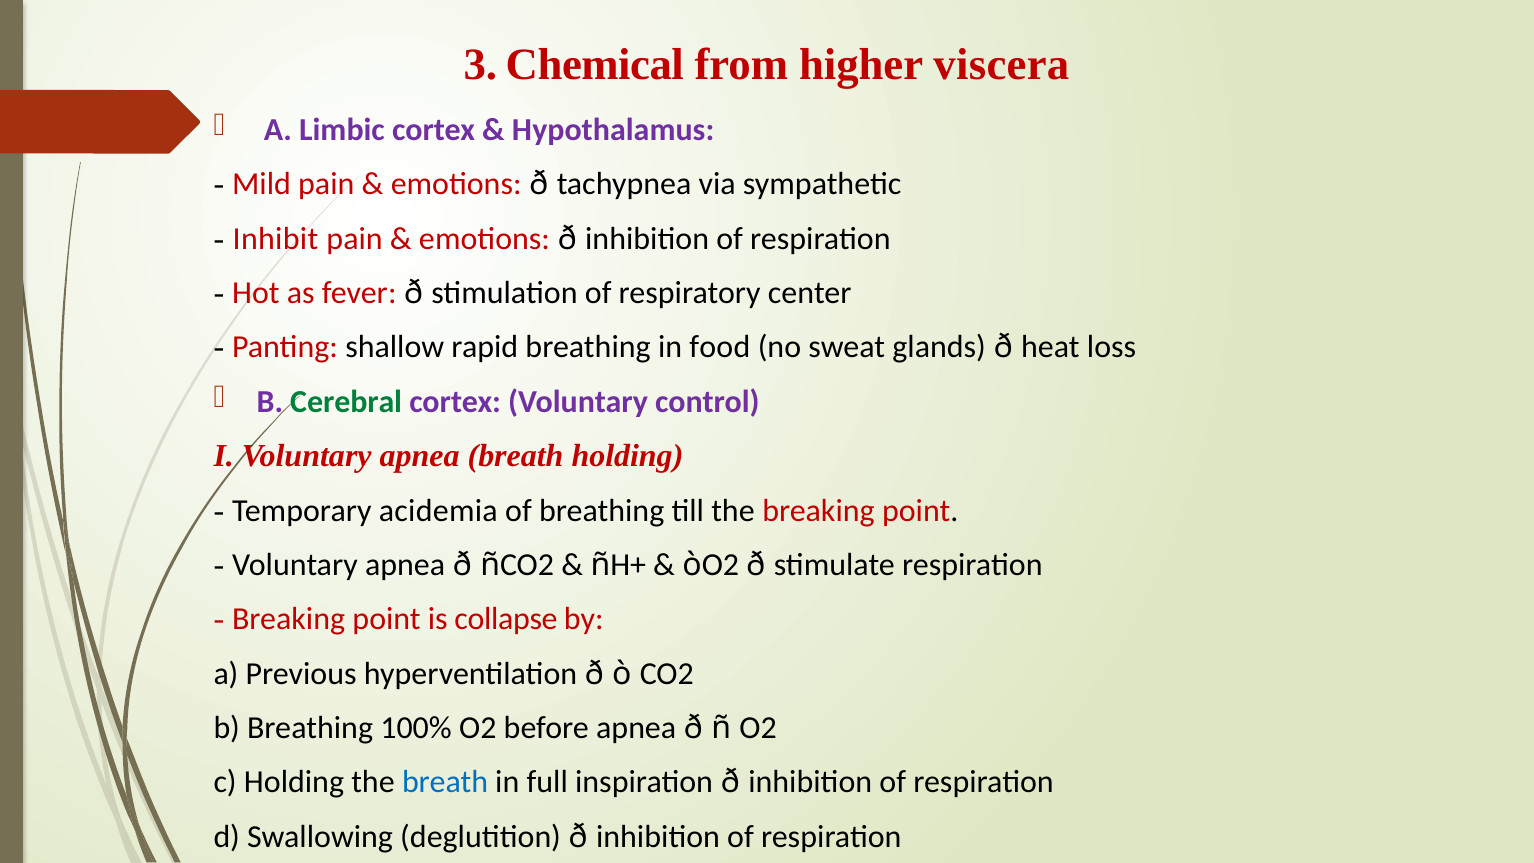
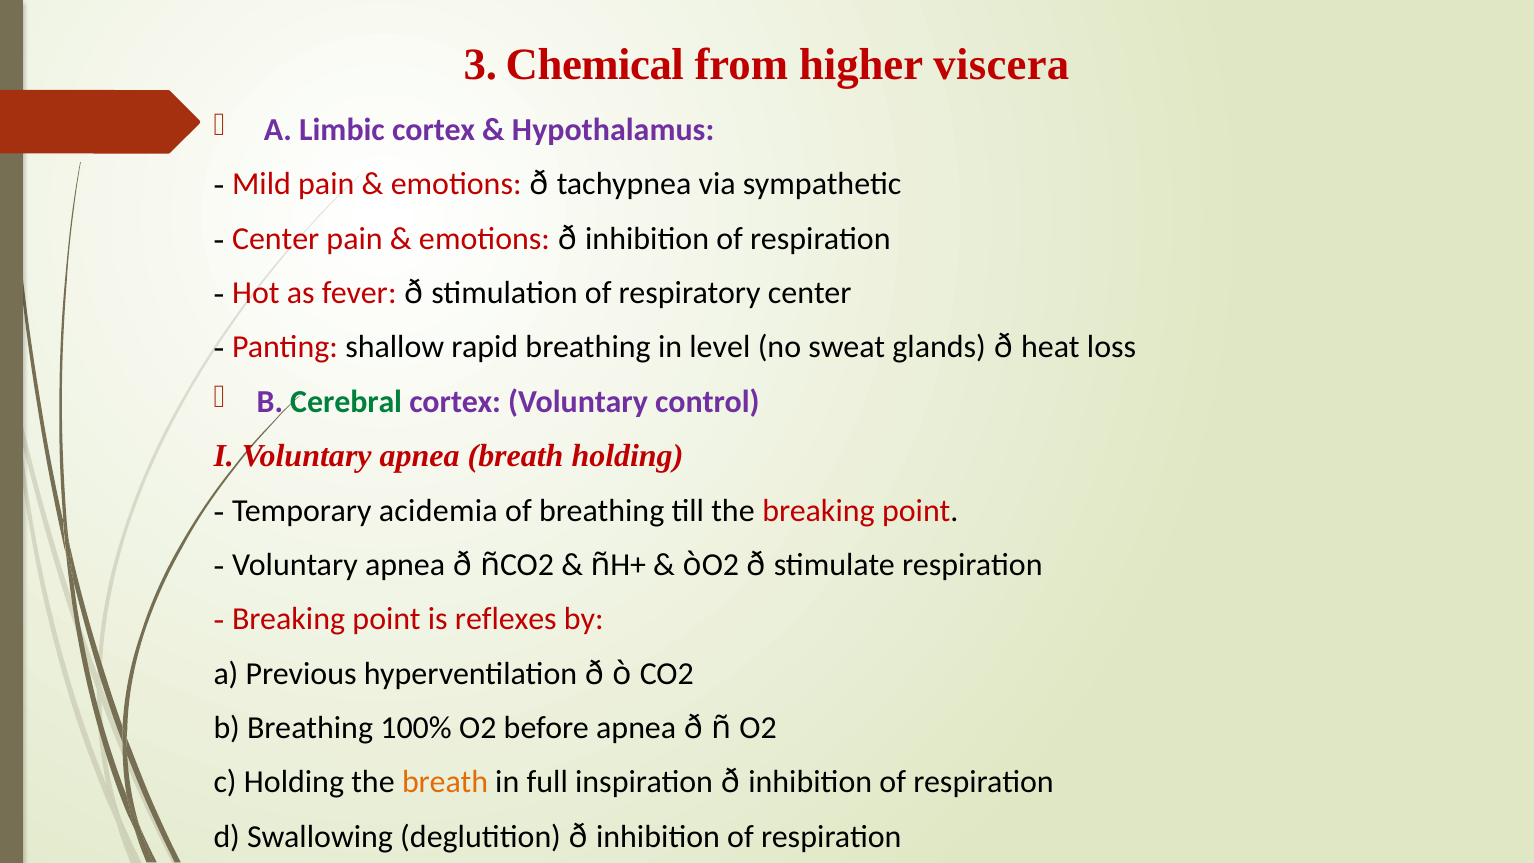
Inhibit at (275, 239): Inhibit -> Center
food: food -> level
collapse: collapse -> reflexes
breath at (445, 782) colour: blue -> orange
